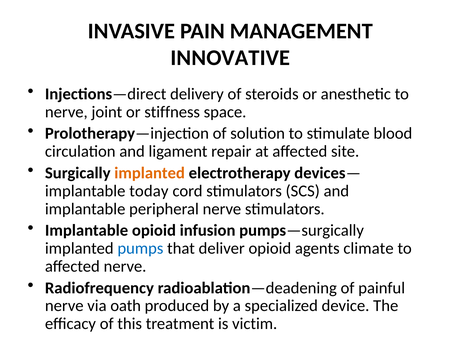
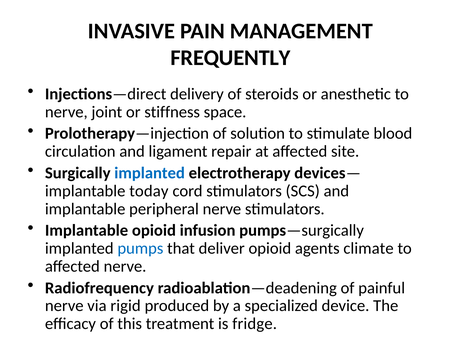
INNOVATIVE: INNOVATIVE -> FREQUENTLY
implanted at (150, 173) colour: orange -> blue
oath: oath -> rigid
victim: victim -> fridge
